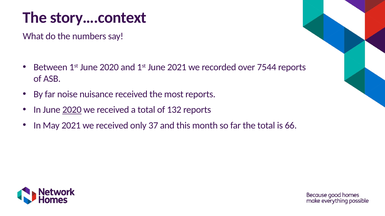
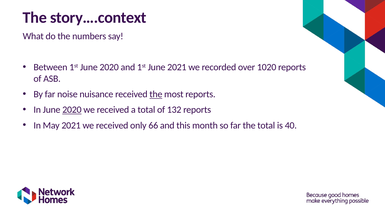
7544: 7544 -> 1020
the at (156, 95) underline: none -> present
37: 37 -> 66
66: 66 -> 40
